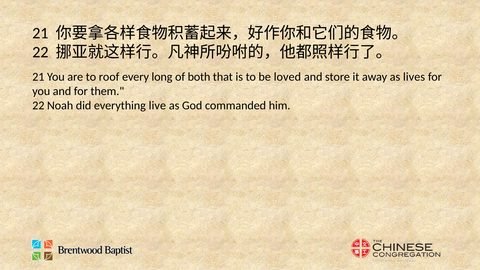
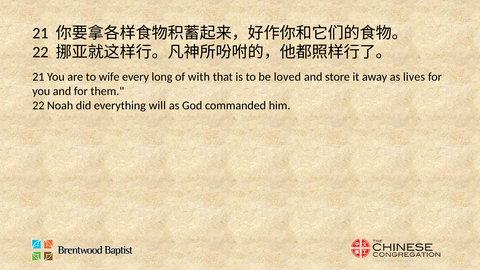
roof: roof -> wife
both: both -> with
live: live -> will
